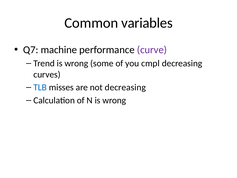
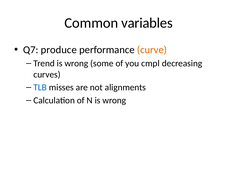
machine: machine -> produce
curve colour: purple -> orange
not decreasing: decreasing -> alignments
